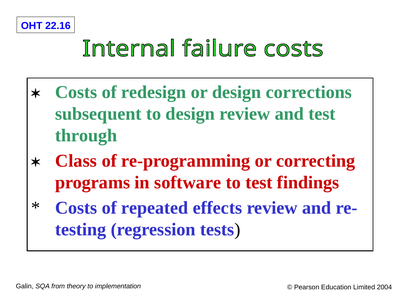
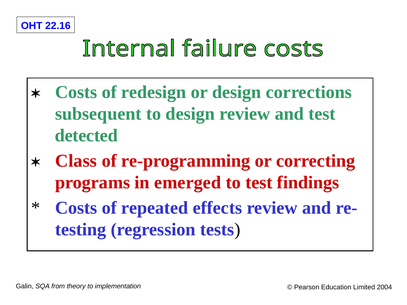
through: through -> detected
software: software -> emerged
